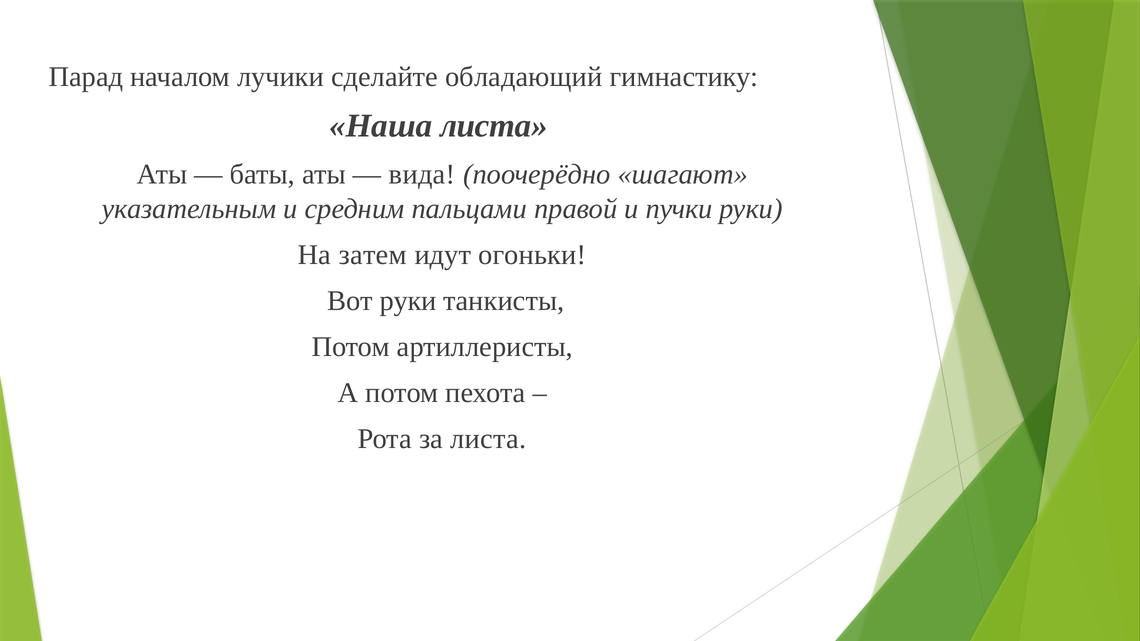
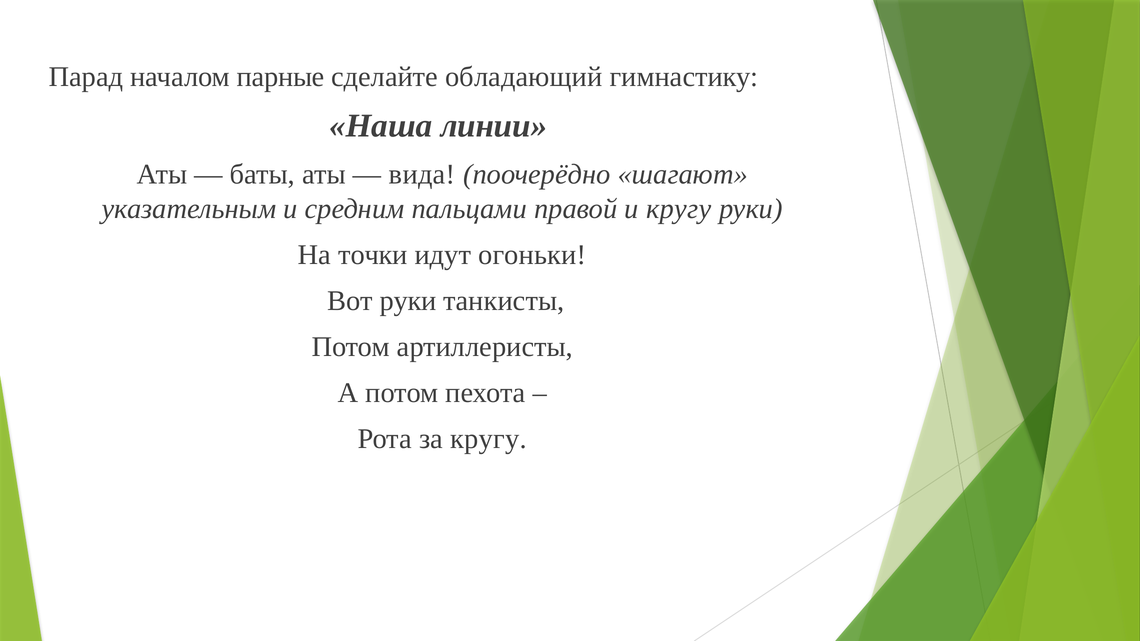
лучики: лучики -> парные
Наша листа: листа -> линии
и пучки: пучки -> кругу
затем: затем -> точки
за листа: листа -> кругу
